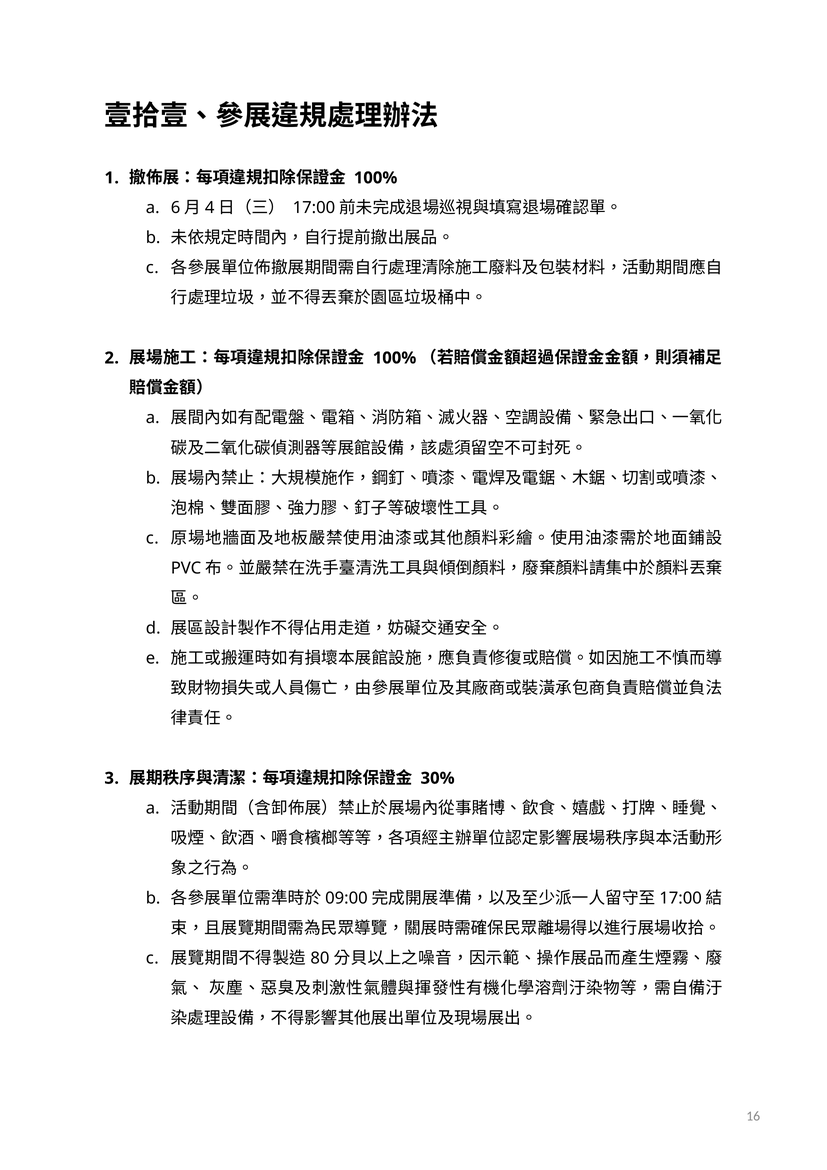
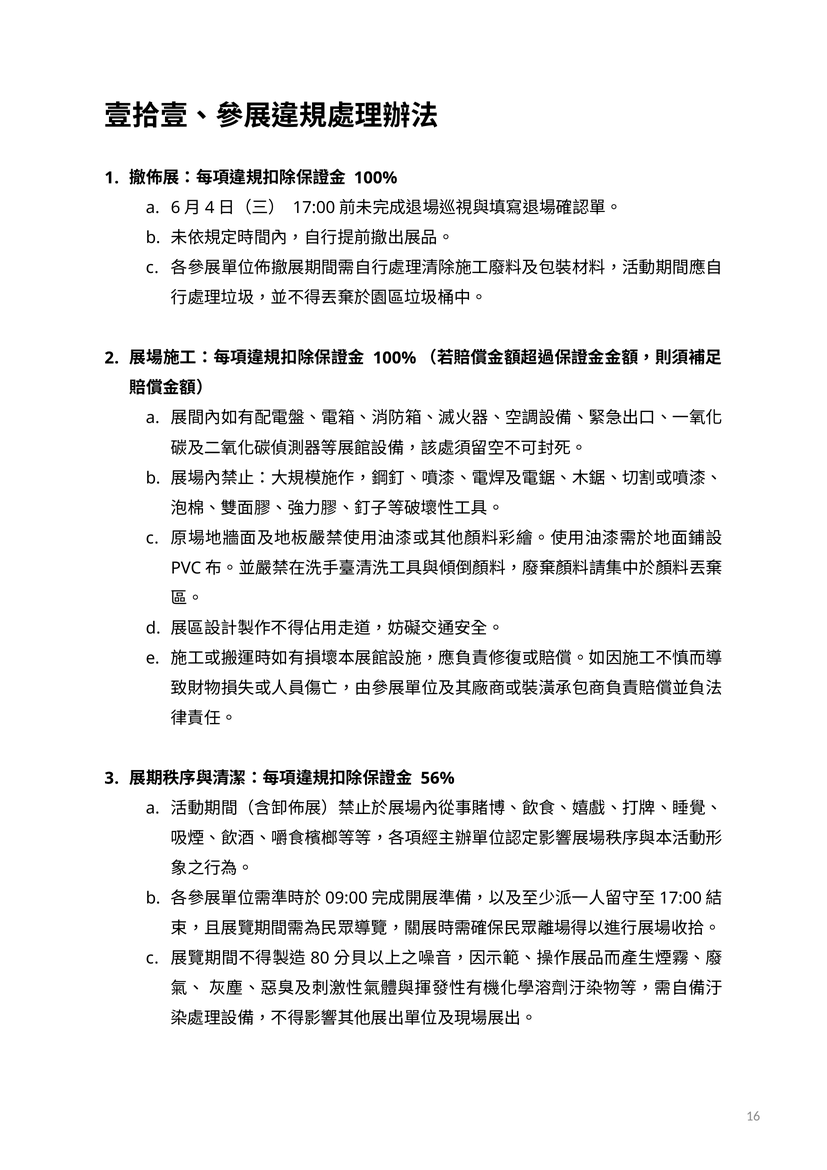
30%: 30% -> 56%
